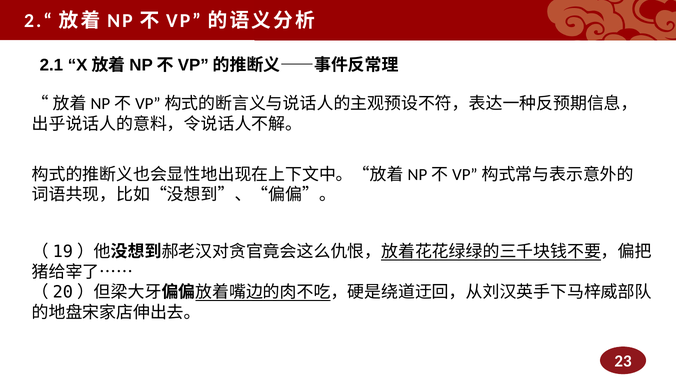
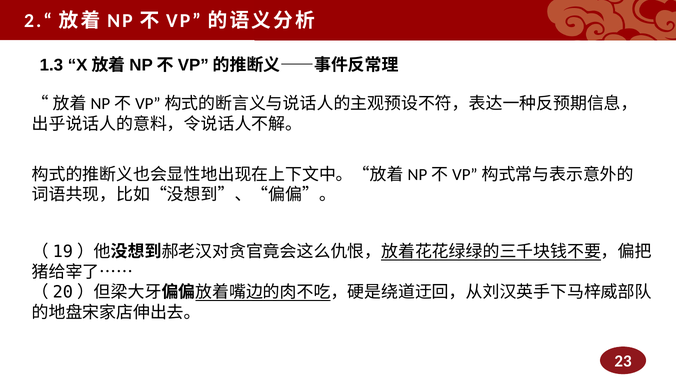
2.1: 2.1 -> 1.3
